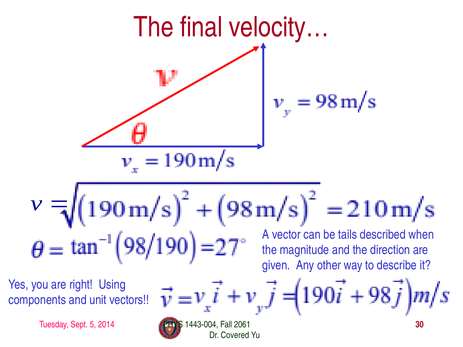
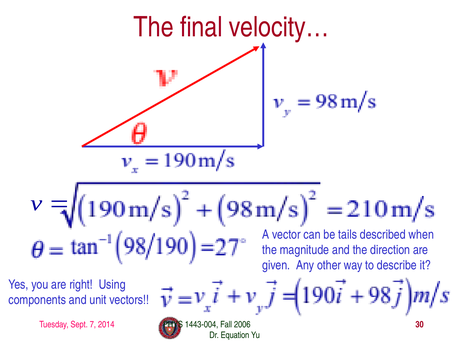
5: 5 -> 7
2061: 2061 -> 2006
Covered: Covered -> Equation
